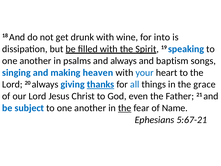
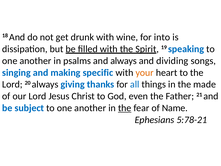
baptism: baptism -> dividing
heaven: heaven -> specific
your colour: blue -> orange
thanks underline: present -> none
grace: grace -> made
5:67-21: 5:67-21 -> 5:78-21
